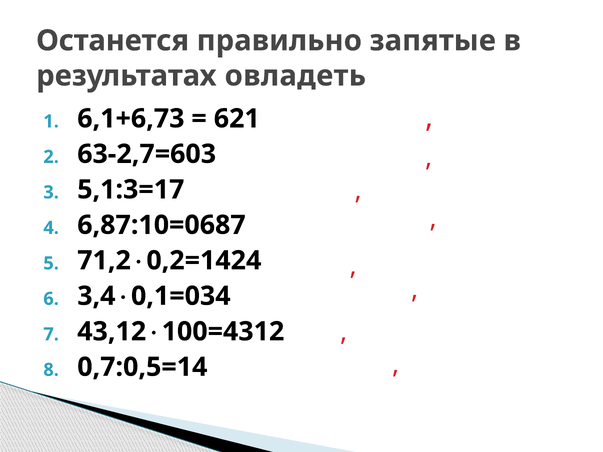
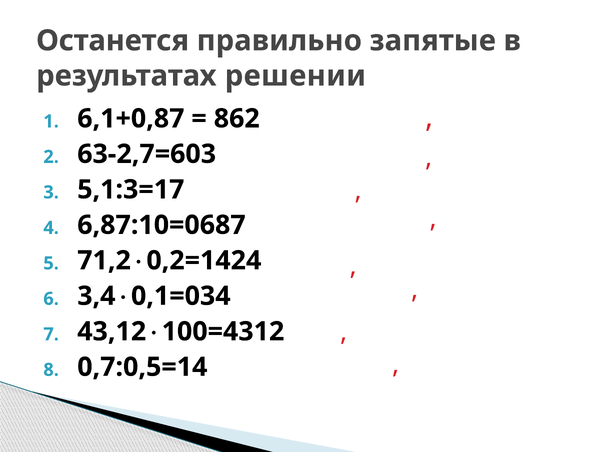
овладеть: овладеть -> решении
6,1+6,73: 6,1+6,73 -> 6,1+0,87
621: 621 -> 862
